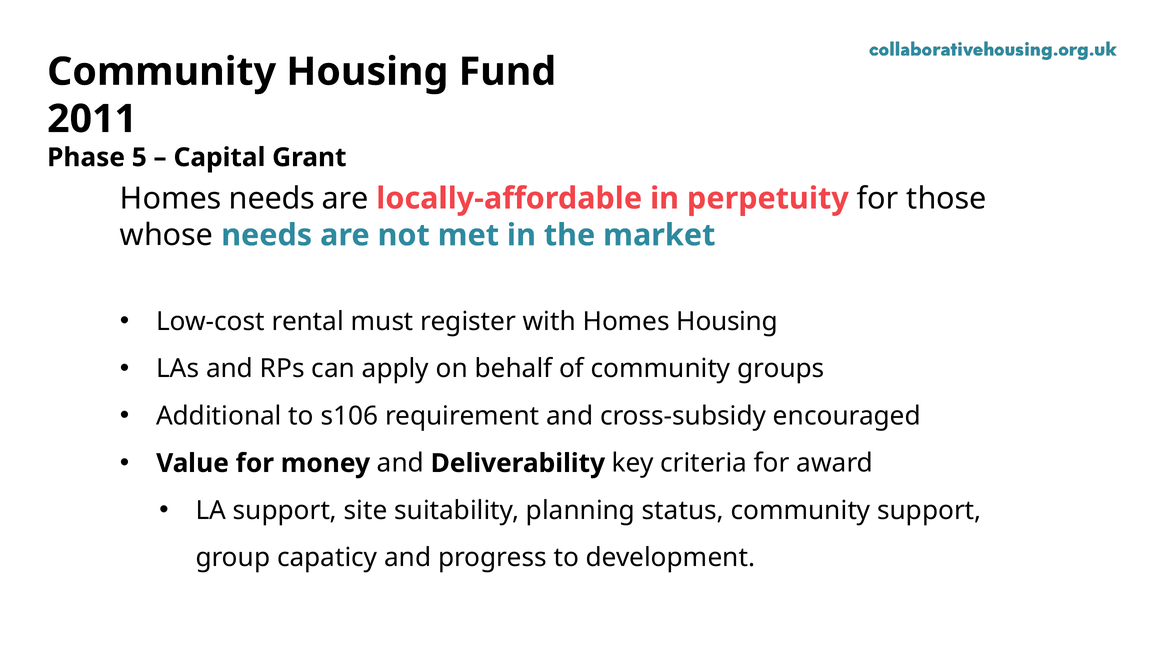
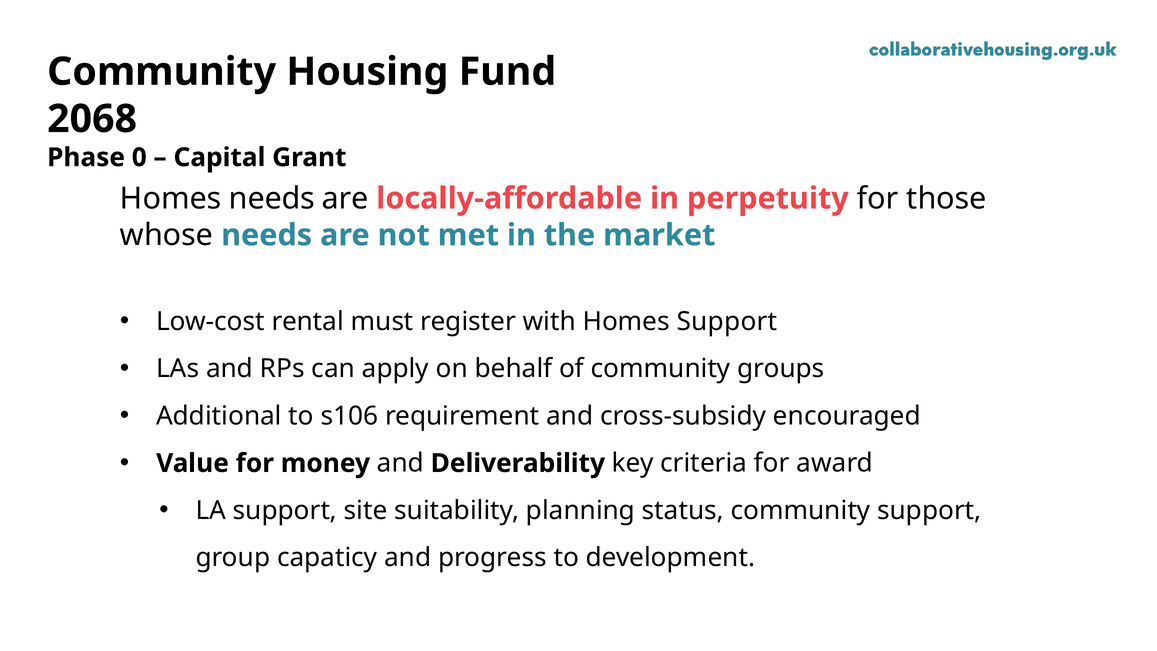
2011: 2011 -> 2068
5: 5 -> 0
Homes Housing: Housing -> Support
